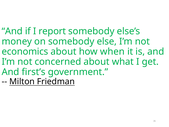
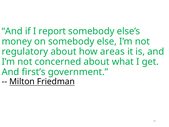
economics: economics -> regulatory
when: when -> areas
